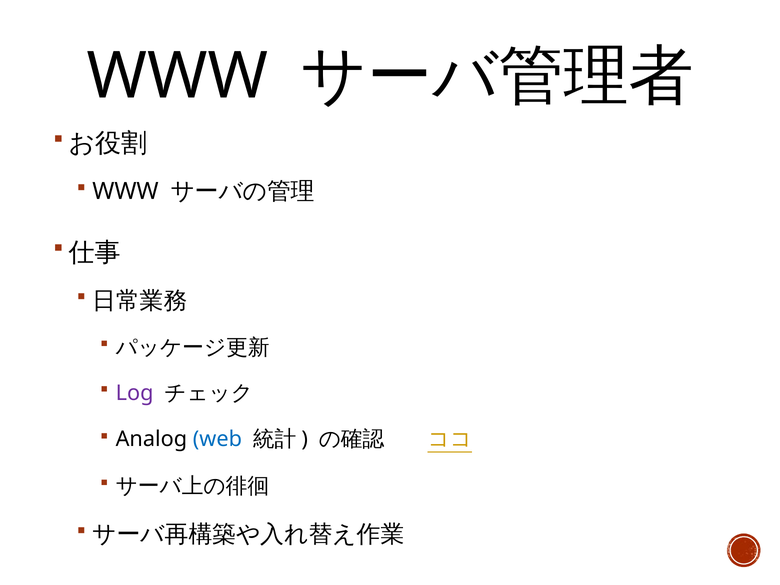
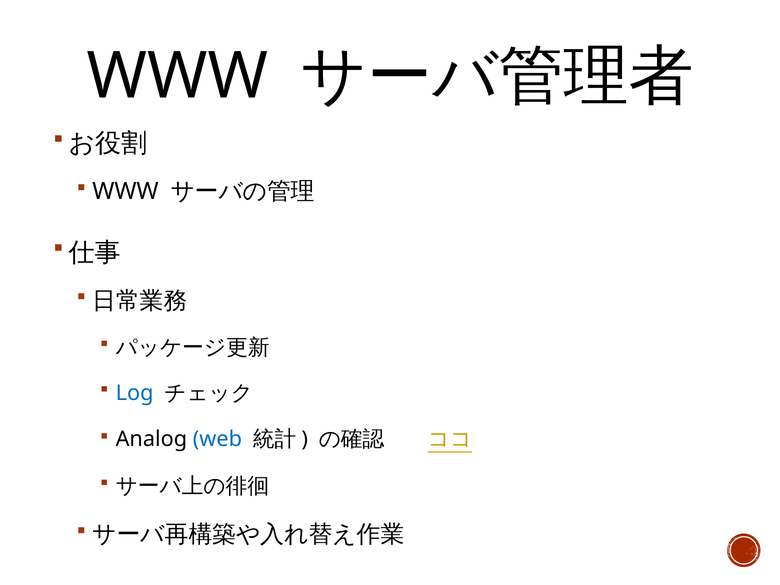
Log colour: purple -> blue
